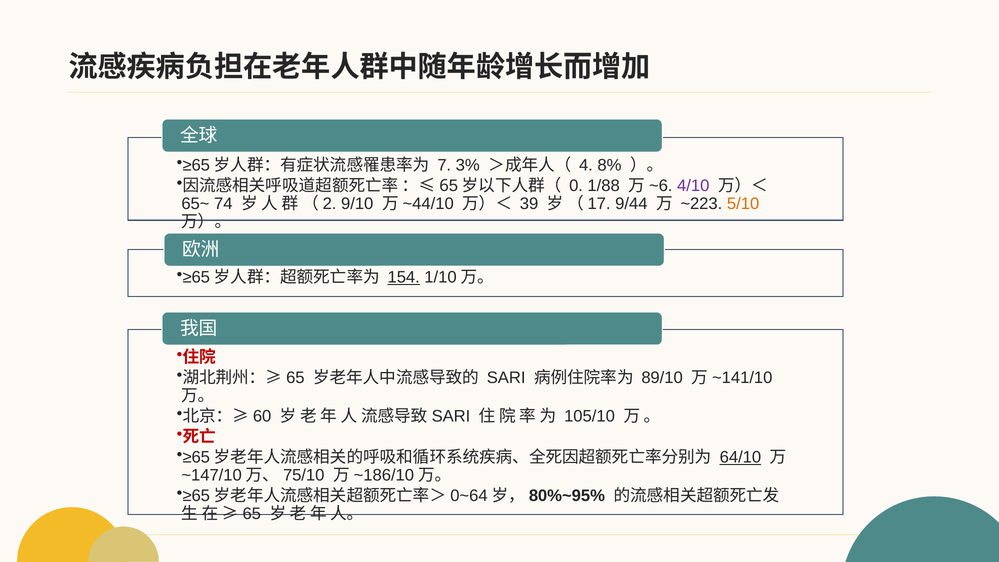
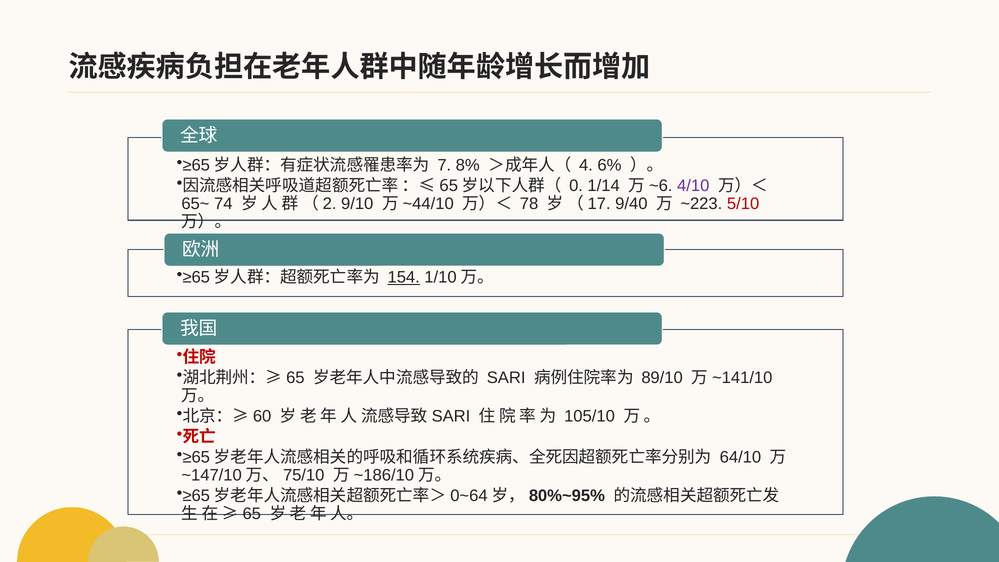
3%: 3% -> 8%
8%: 8% -> 6%
1/88: 1/88 -> 1/14
39: 39 -> 78
9/44: 9/44 -> 9/40
5/10 colour: orange -> red
64/10 underline: present -> none
